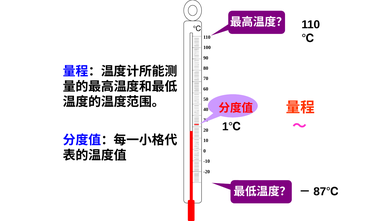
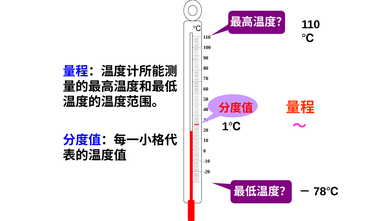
87: 87 -> 78
